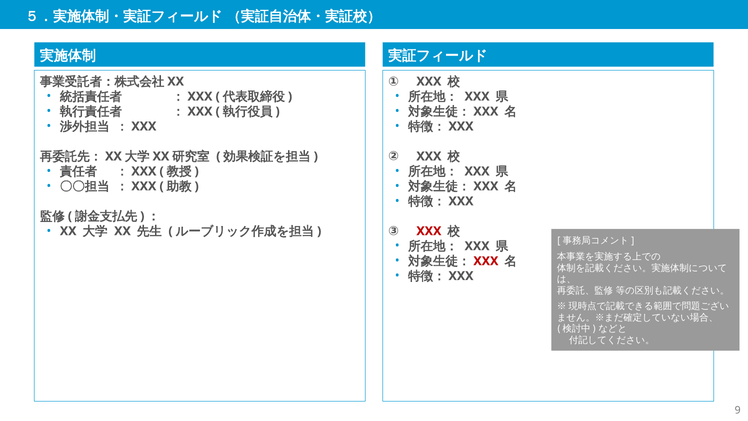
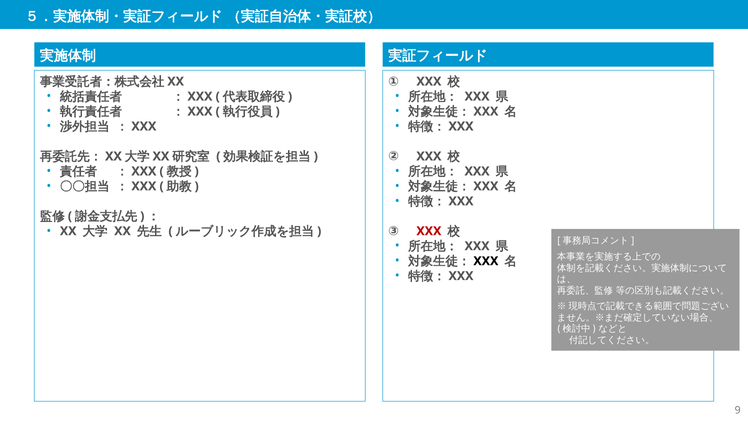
XXX at (486, 261) colour: red -> black
